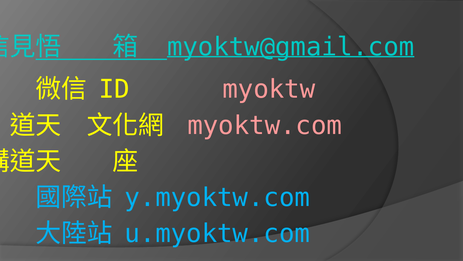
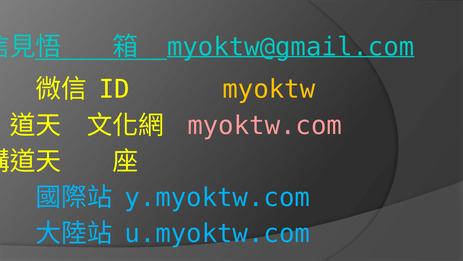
myoktw colour: pink -> yellow
